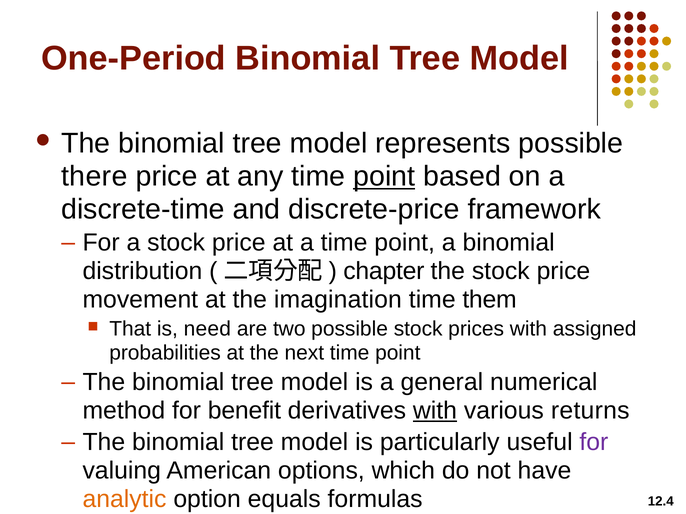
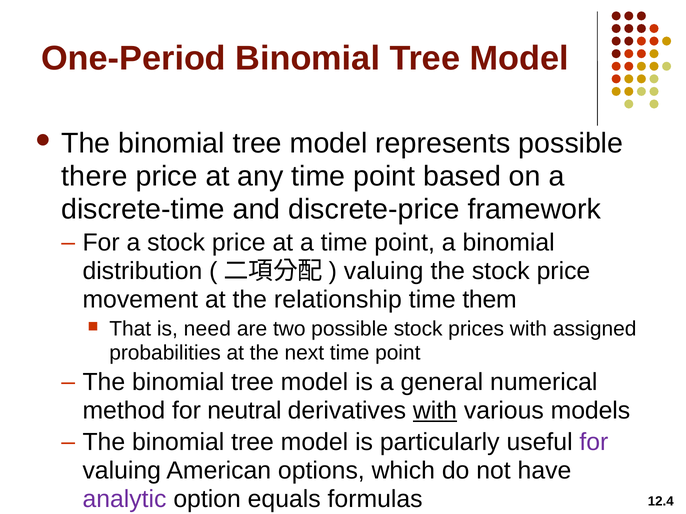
point at (384, 177) underline: present -> none
chapter at (384, 272): chapter -> valuing
imagination: imagination -> relationship
benefit: benefit -> neutral
returns: returns -> models
analytic colour: orange -> purple
